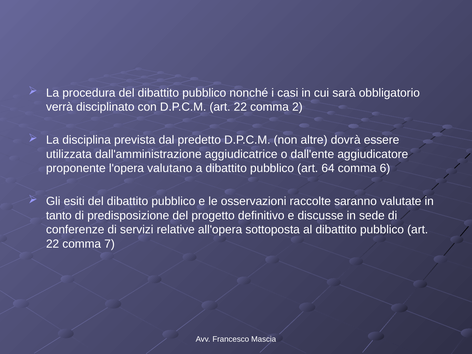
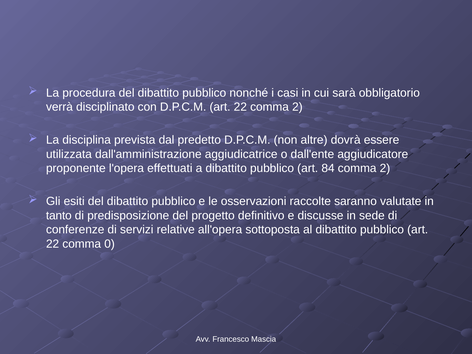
valutano: valutano -> effettuati
64: 64 -> 84
6 at (385, 168): 6 -> 2
7: 7 -> 0
